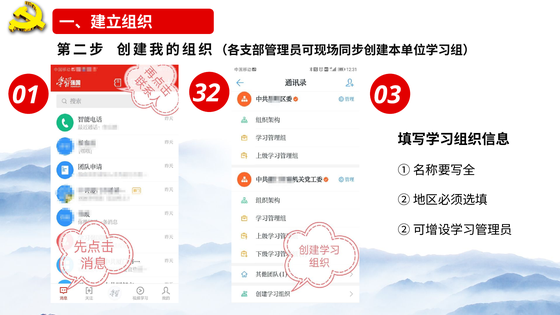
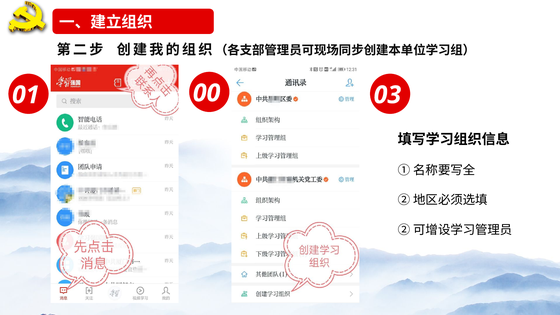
32: 32 -> 00
